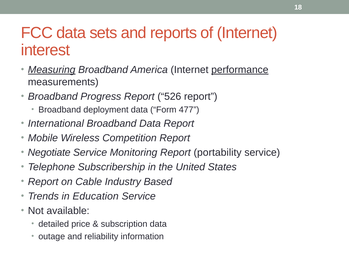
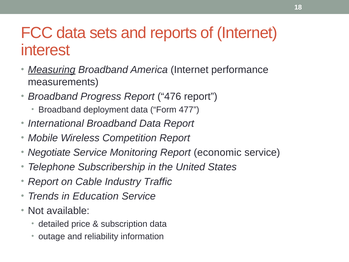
performance underline: present -> none
526: 526 -> 476
portability: portability -> economic
Based: Based -> Traffic
